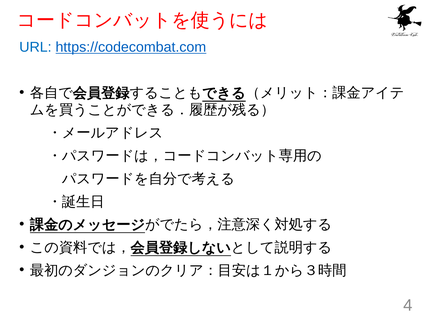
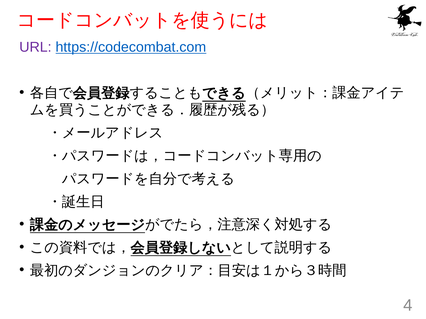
URL colour: blue -> purple
